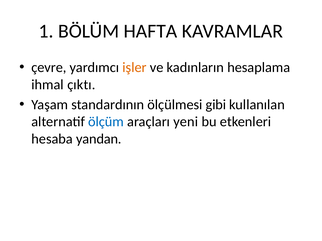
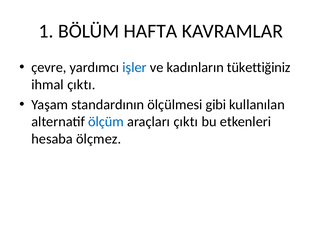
işler colour: orange -> blue
hesaplama: hesaplama -> tükettiğiniz
araçları yeni: yeni -> çıktı
yandan: yandan -> ölçmez
